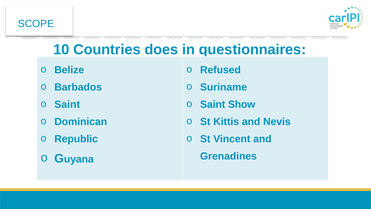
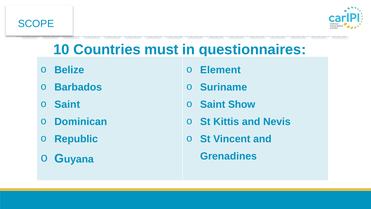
does: does -> must
Refused: Refused -> Element
